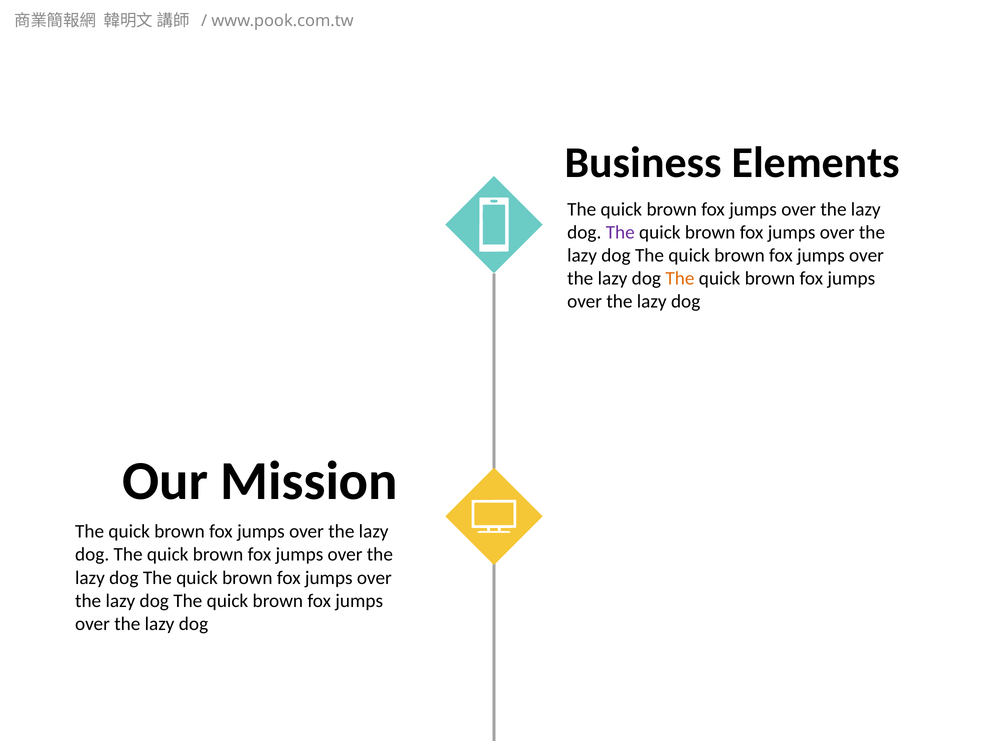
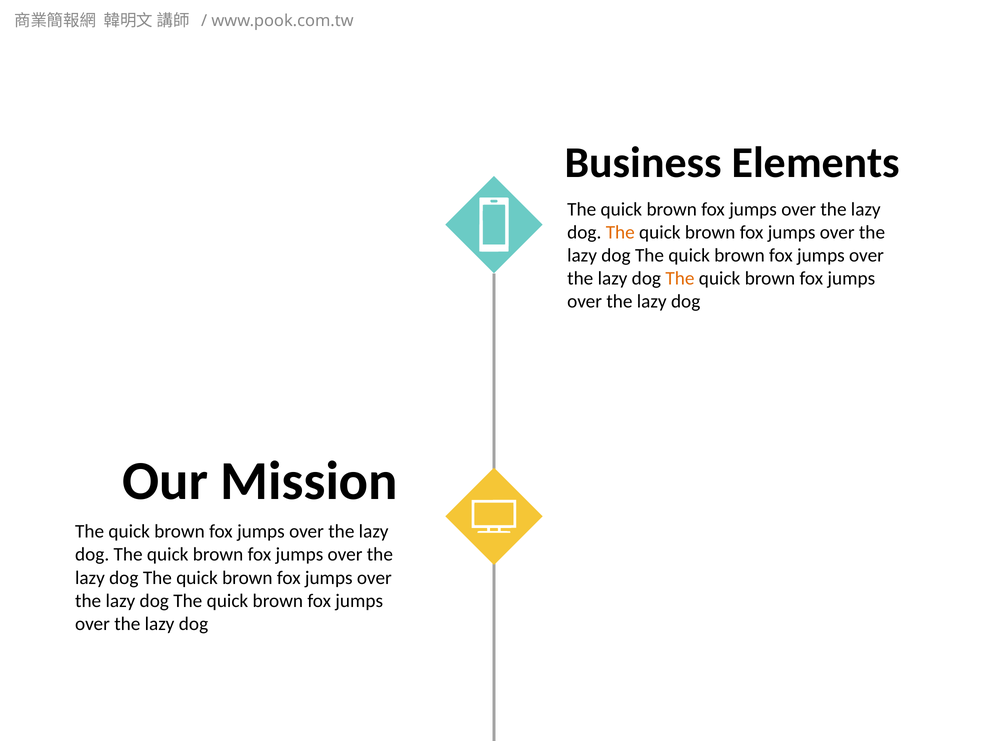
The at (620, 232) colour: purple -> orange
